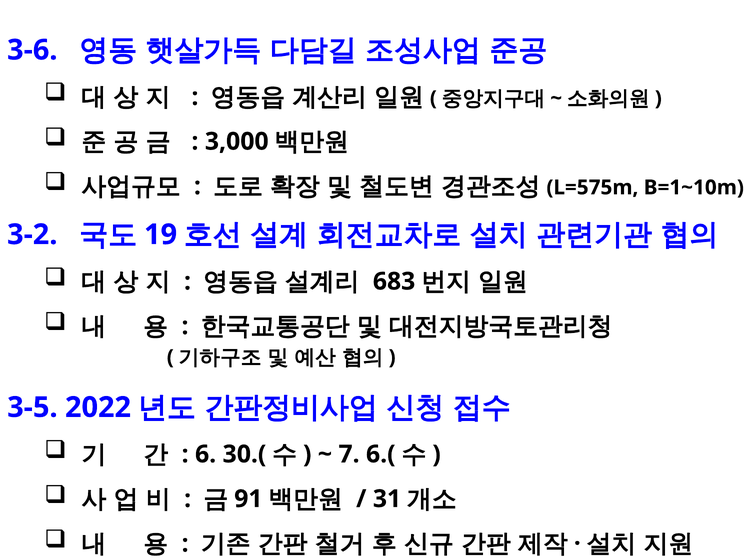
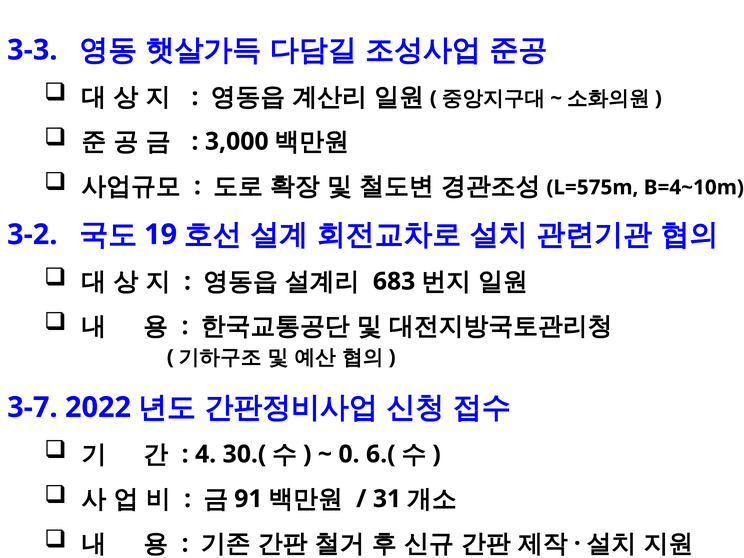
3-6: 3-6 -> 3-3
B=1~10m: B=1~10m -> B=4~10m
3-5: 3-5 -> 3-7
6: 6 -> 4
7: 7 -> 0
